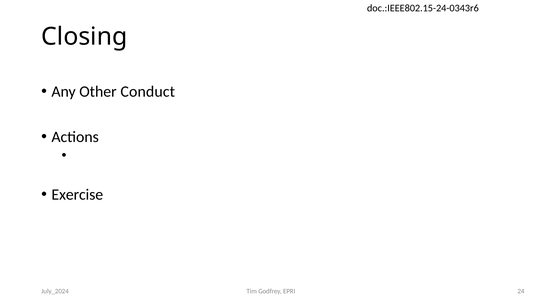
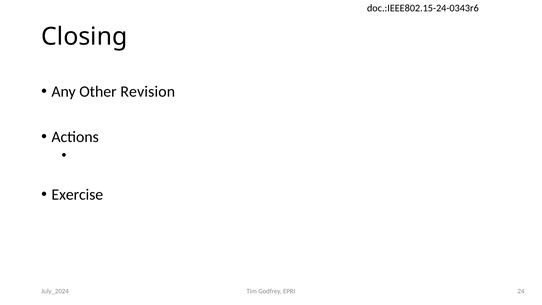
Conduct: Conduct -> Revision
